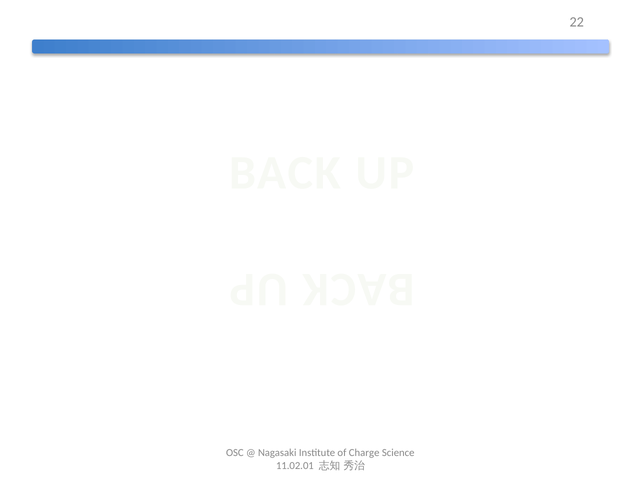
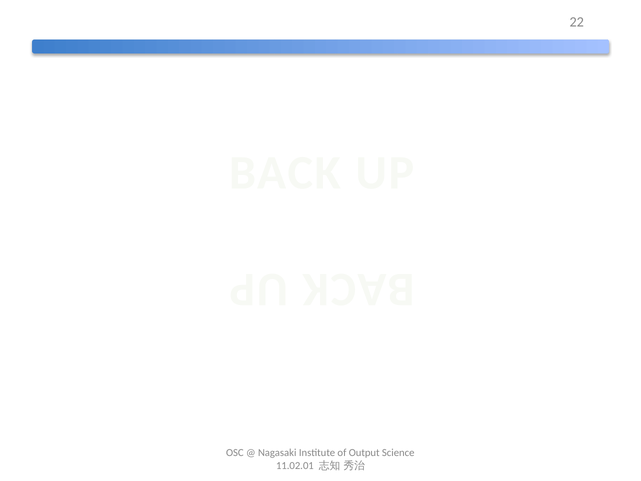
Charge: Charge -> Output
